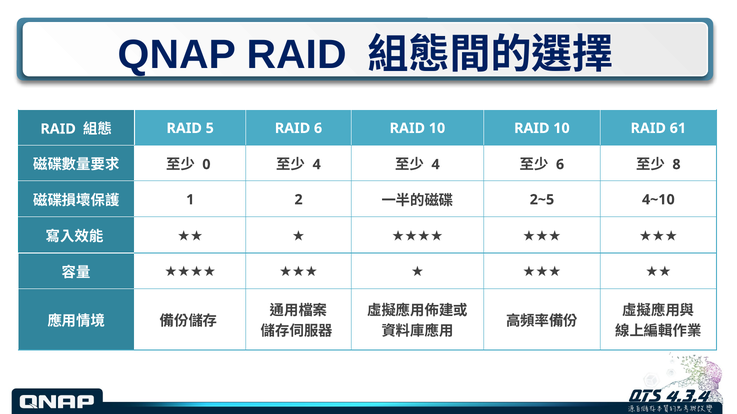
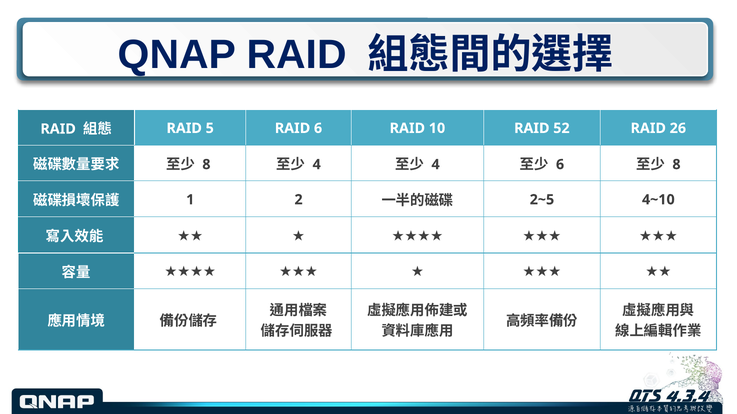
10 RAID 10: 10 -> 52
61: 61 -> 26
0 at (206, 165): 0 -> 8
